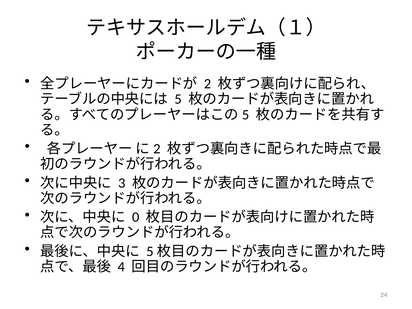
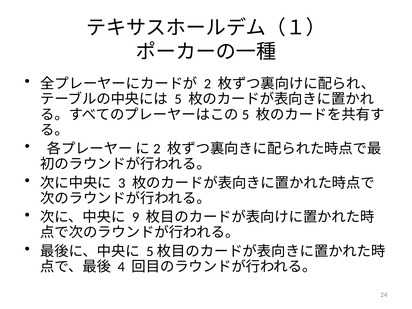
0: 0 -> 9
